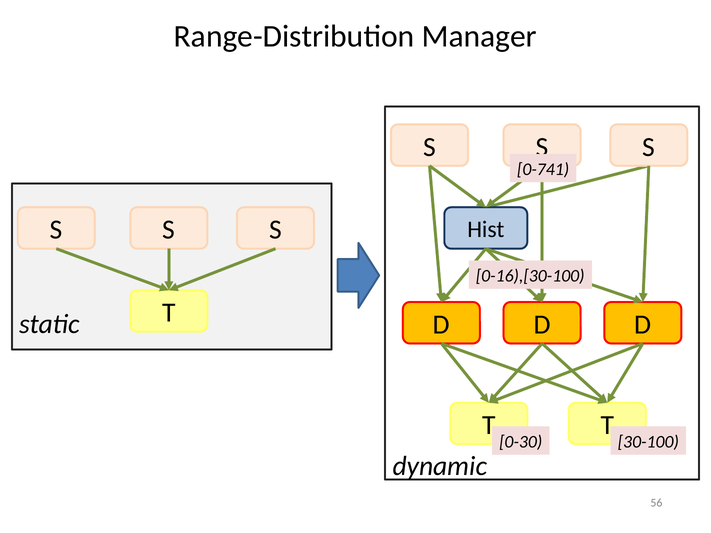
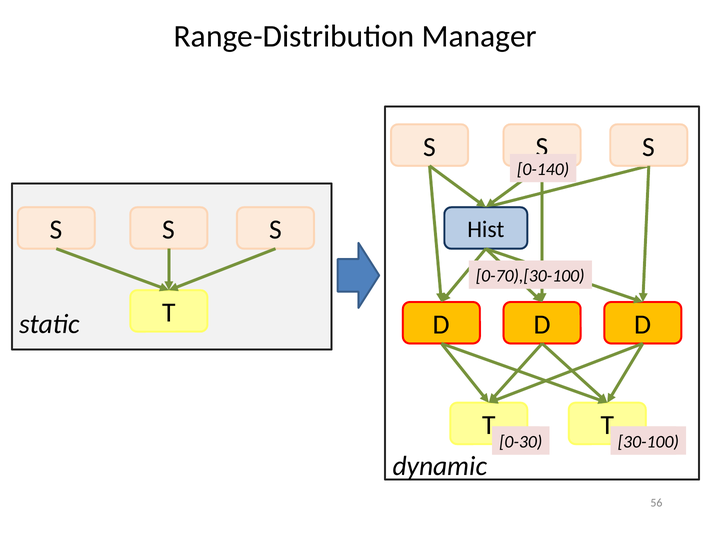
0-741: 0-741 -> 0-140
0-16),[30-100: 0-16),[30-100 -> 0-70),[30-100
